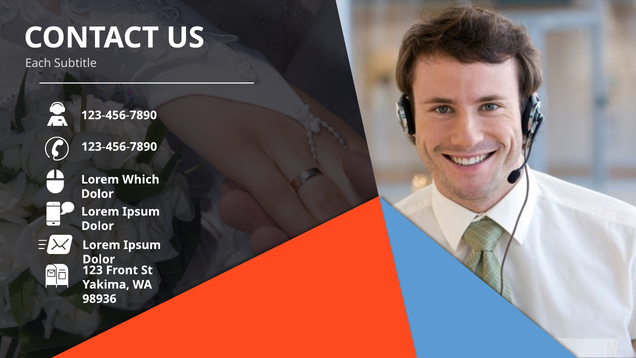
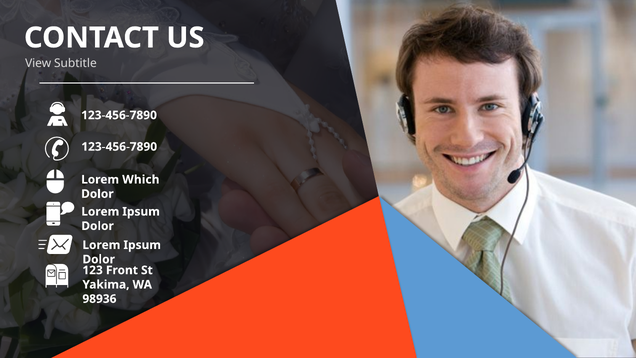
Each: Each -> View
